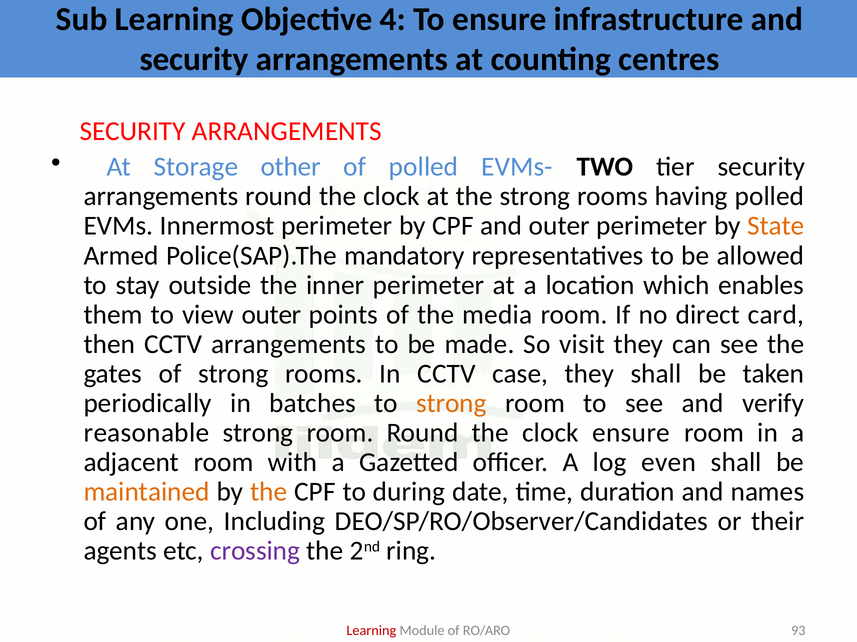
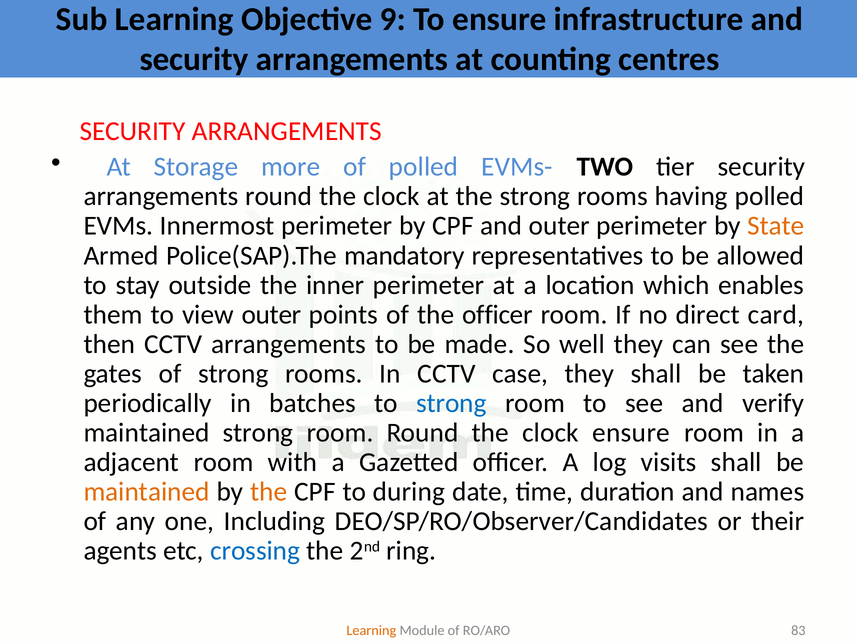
4: 4 -> 9
other: other -> more
the media: media -> officer
visit: visit -> well
strong at (451, 404) colour: orange -> blue
reasonable at (146, 433): reasonable -> maintained
even: even -> visits
crossing colour: purple -> blue
Learning at (371, 631) colour: red -> orange
93: 93 -> 83
